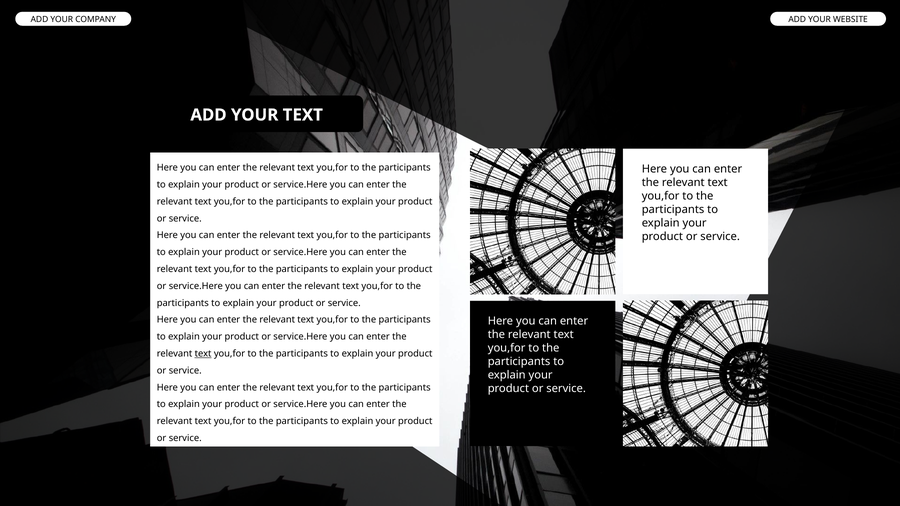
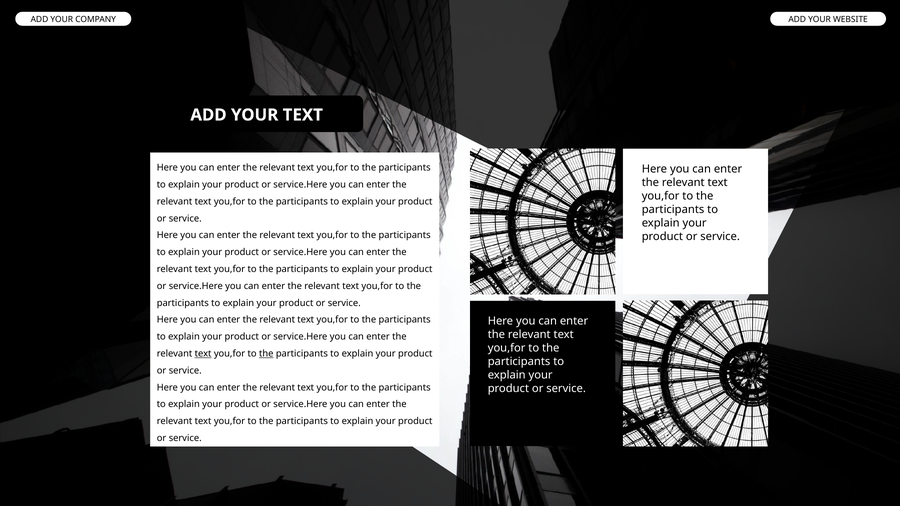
the at (266, 353) underline: none -> present
